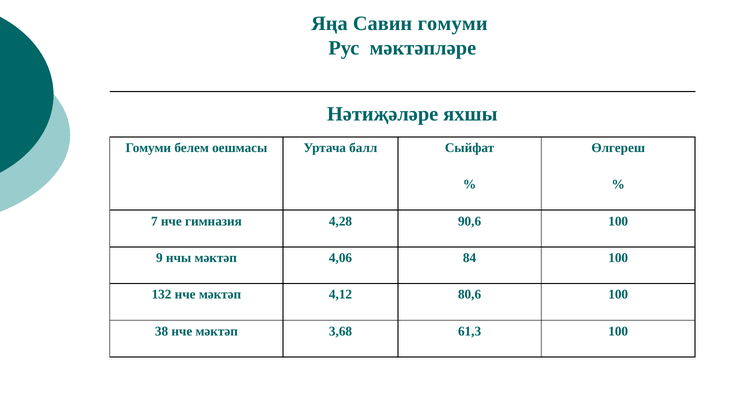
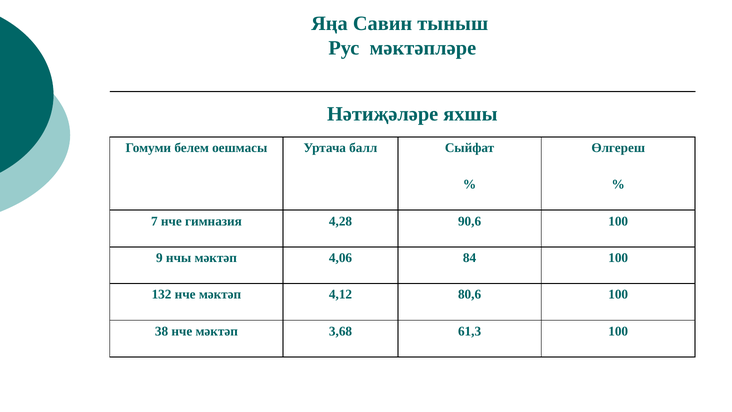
Савин гомуми: гомуми -> тыныш
